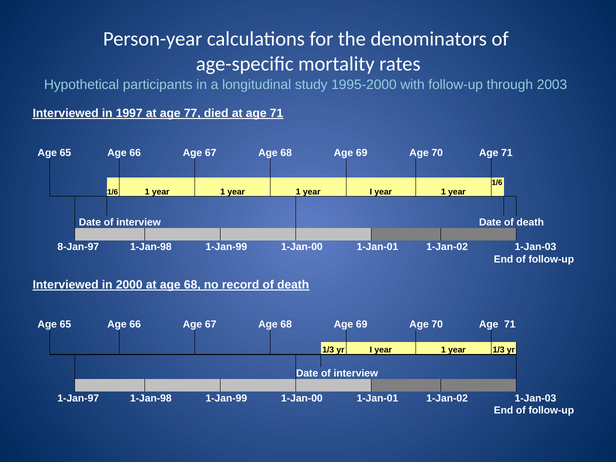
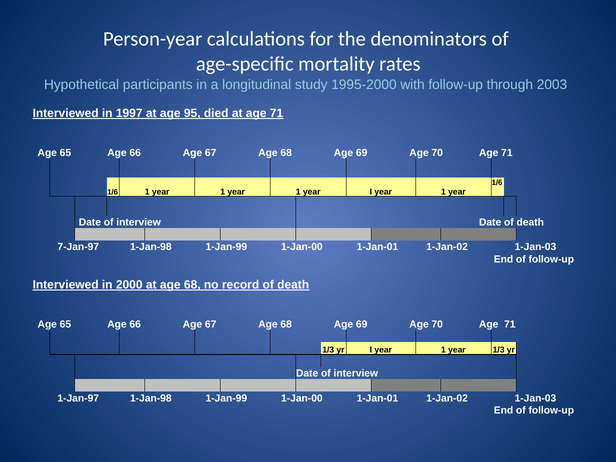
77: 77 -> 95
8-Jan-97: 8-Jan-97 -> 7-Jan-97
